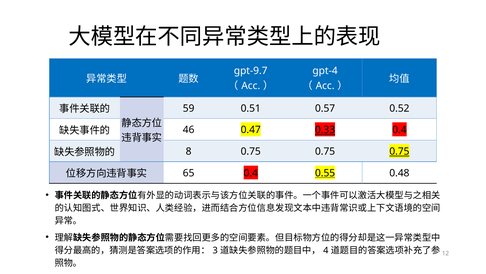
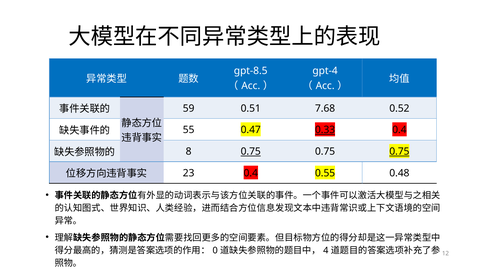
gpt-9.7: gpt-9.7 -> gpt-8.5
0.57: 0.57 -> 7.68
46: 46 -> 55
0.75 at (251, 151) underline: none -> present
65: 65 -> 23
0.55 underline: present -> none
3: 3 -> 0
